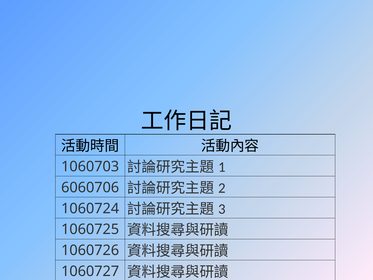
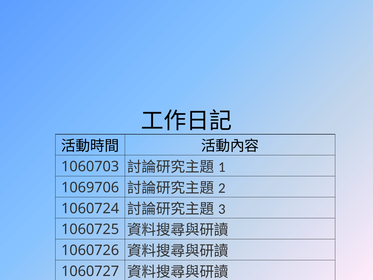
6060706: 6060706 -> 1069706
